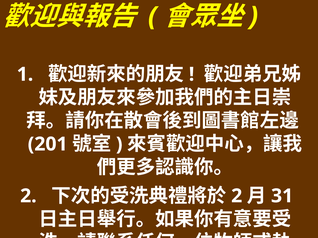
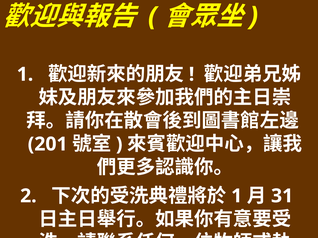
2 at (237, 196): 2 -> 1
